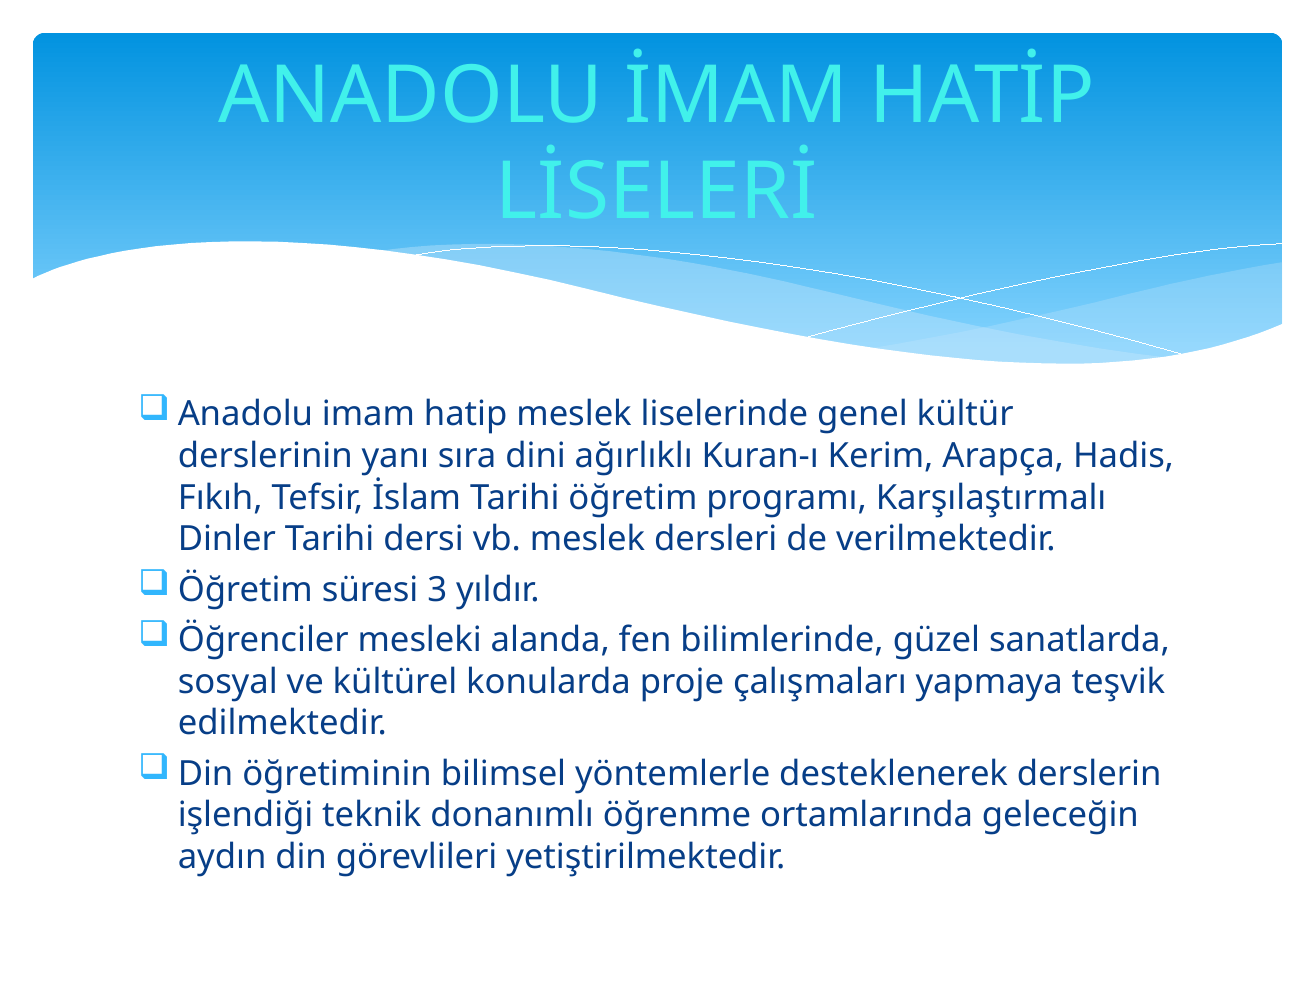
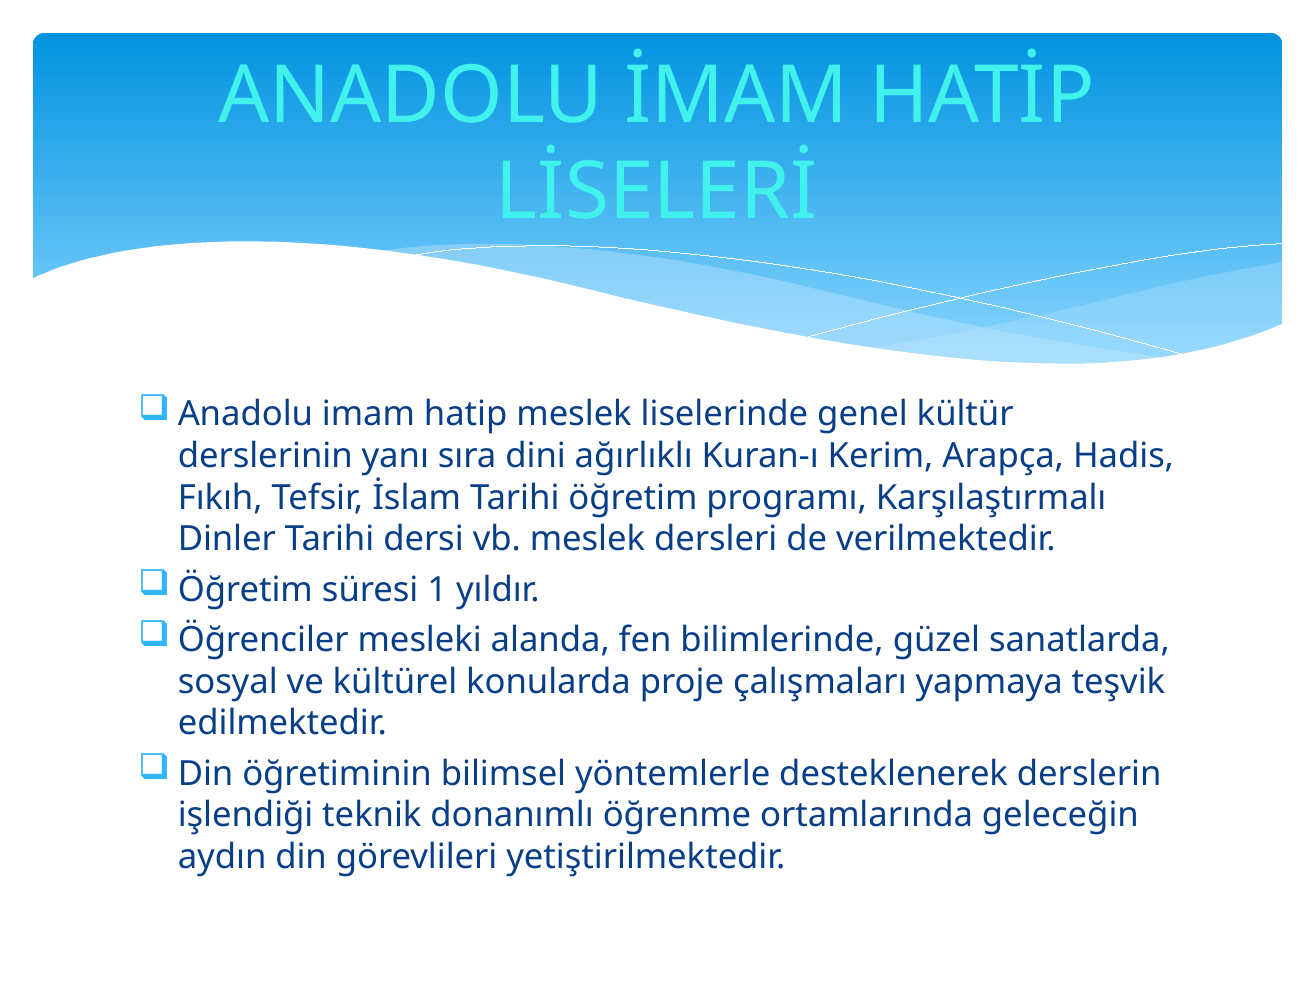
3: 3 -> 1
